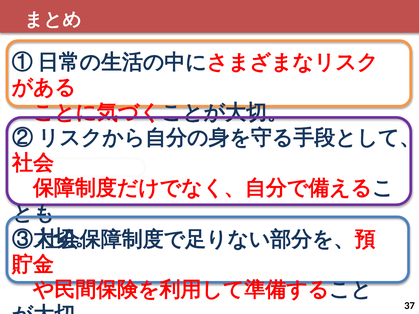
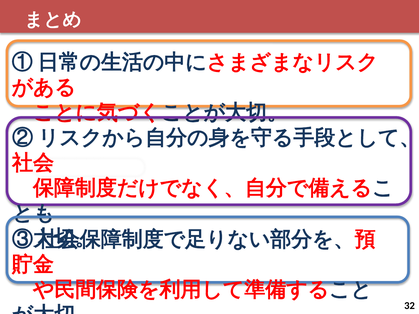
37: 37 -> 32
